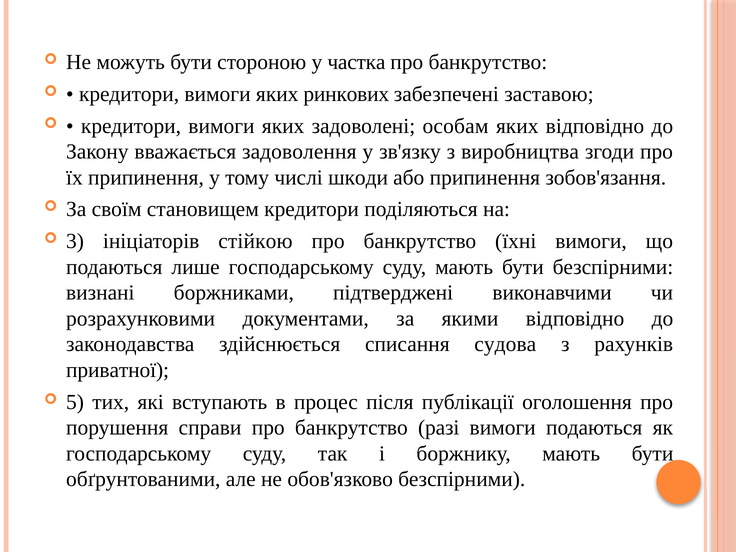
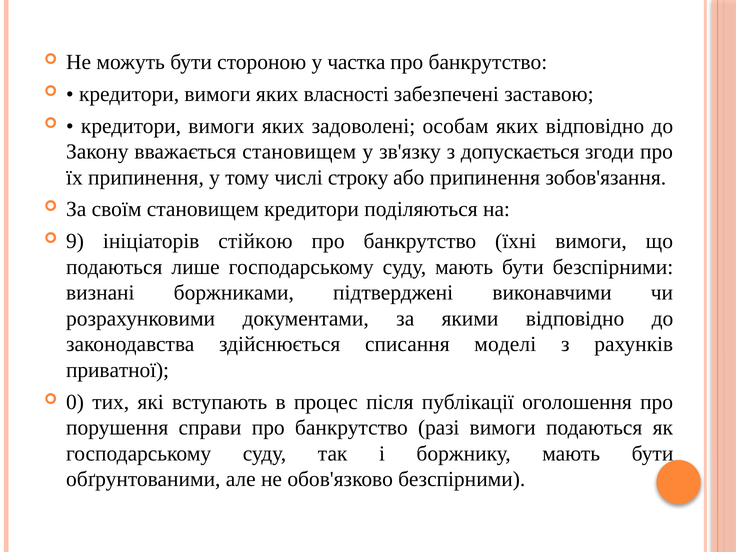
ринкових: ринкових -> власності
вважається задоволення: задоволення -> становищем
виробництва: виробництва -> допускається
шкоди: шкоди -> строку
3: 3 -> 9
судова: судова -> моделі
5: 5 -> 0
